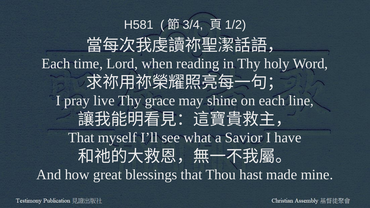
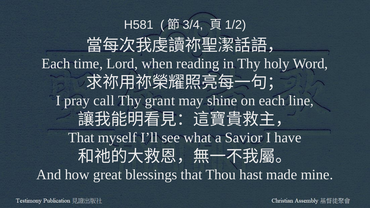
live: live -> call
grace: grace -> grant
